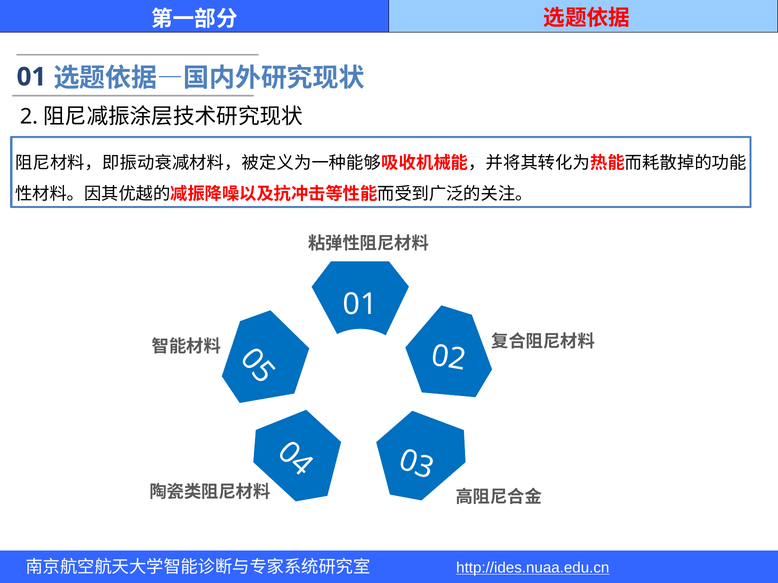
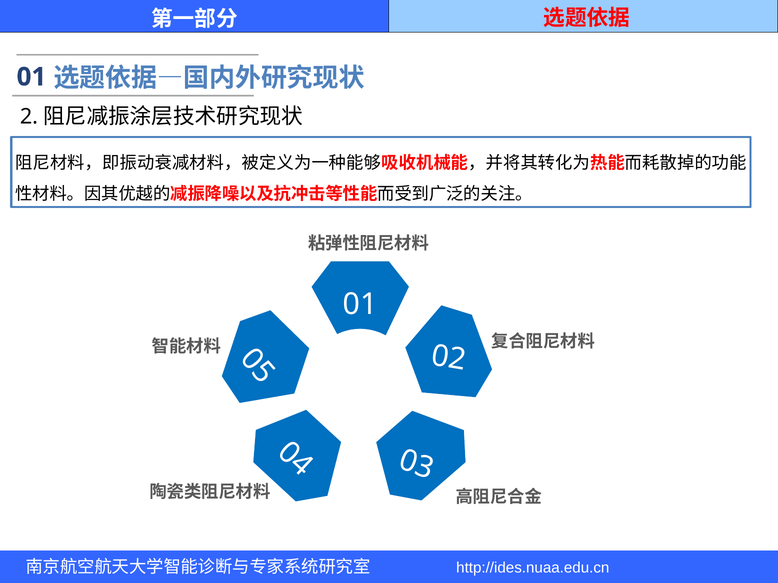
http://ides.nuaa.edu.cn underline: present -> none
